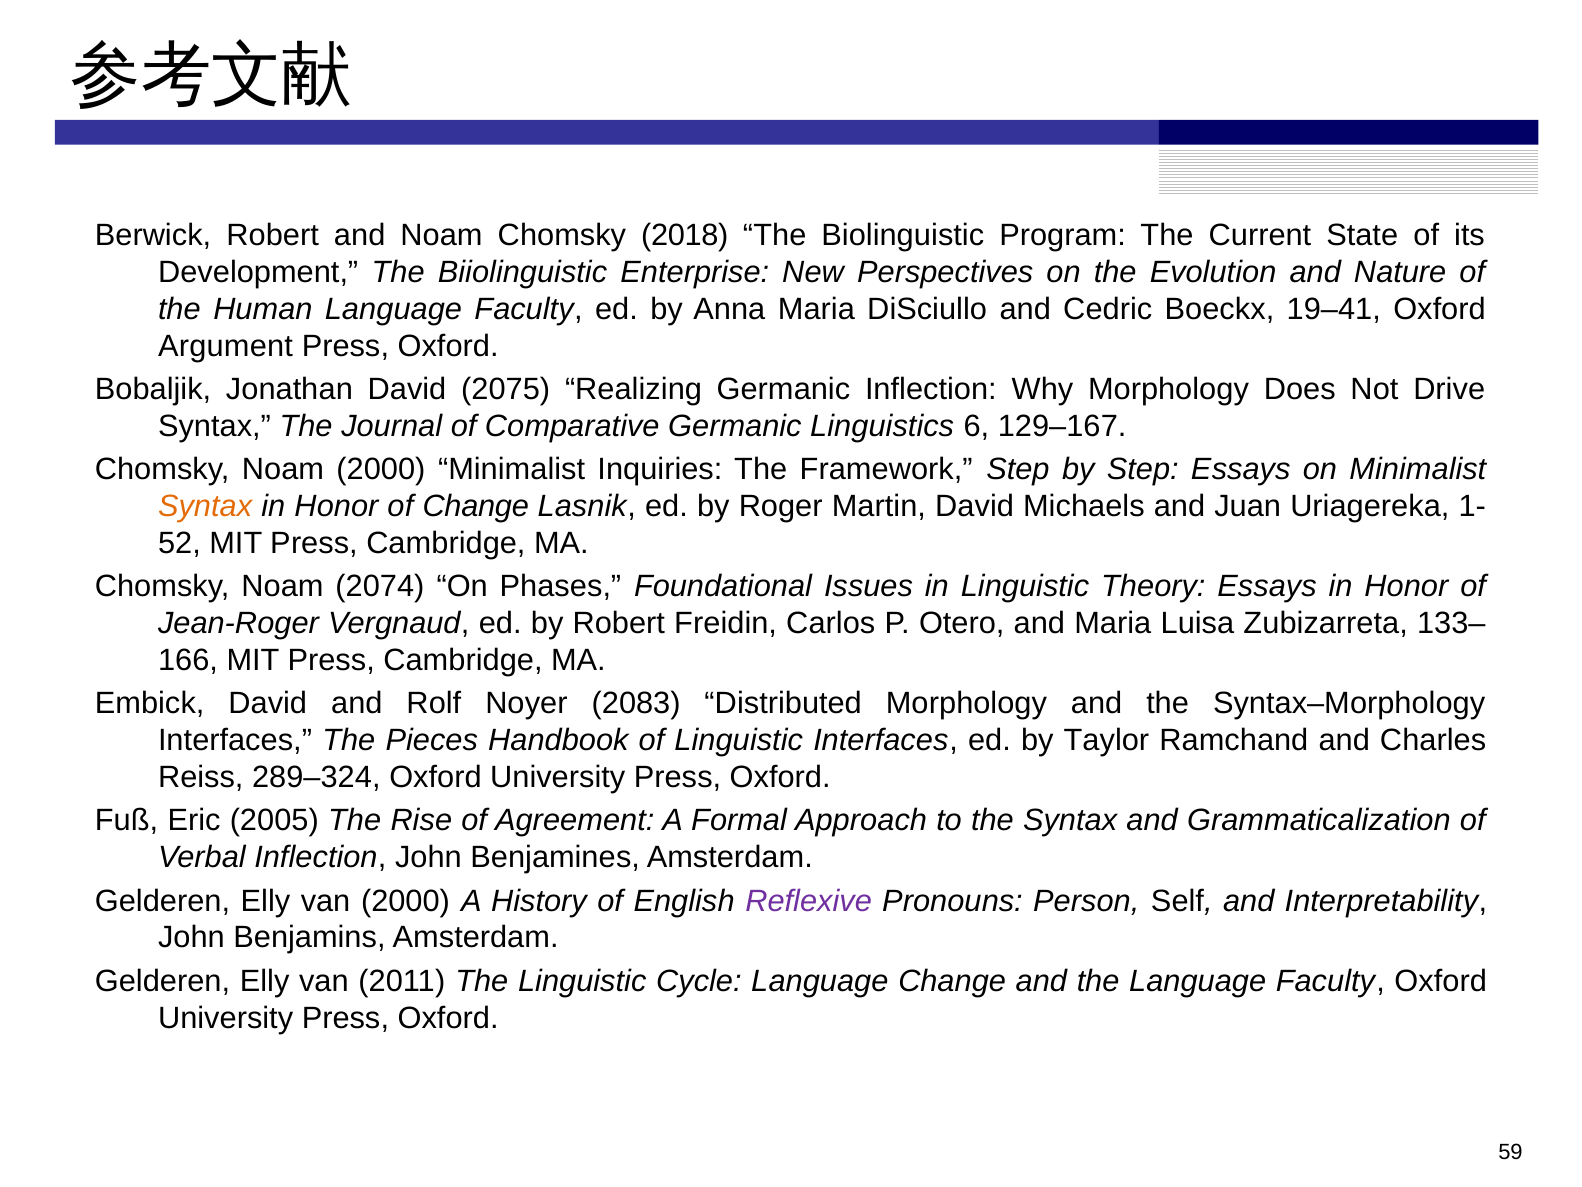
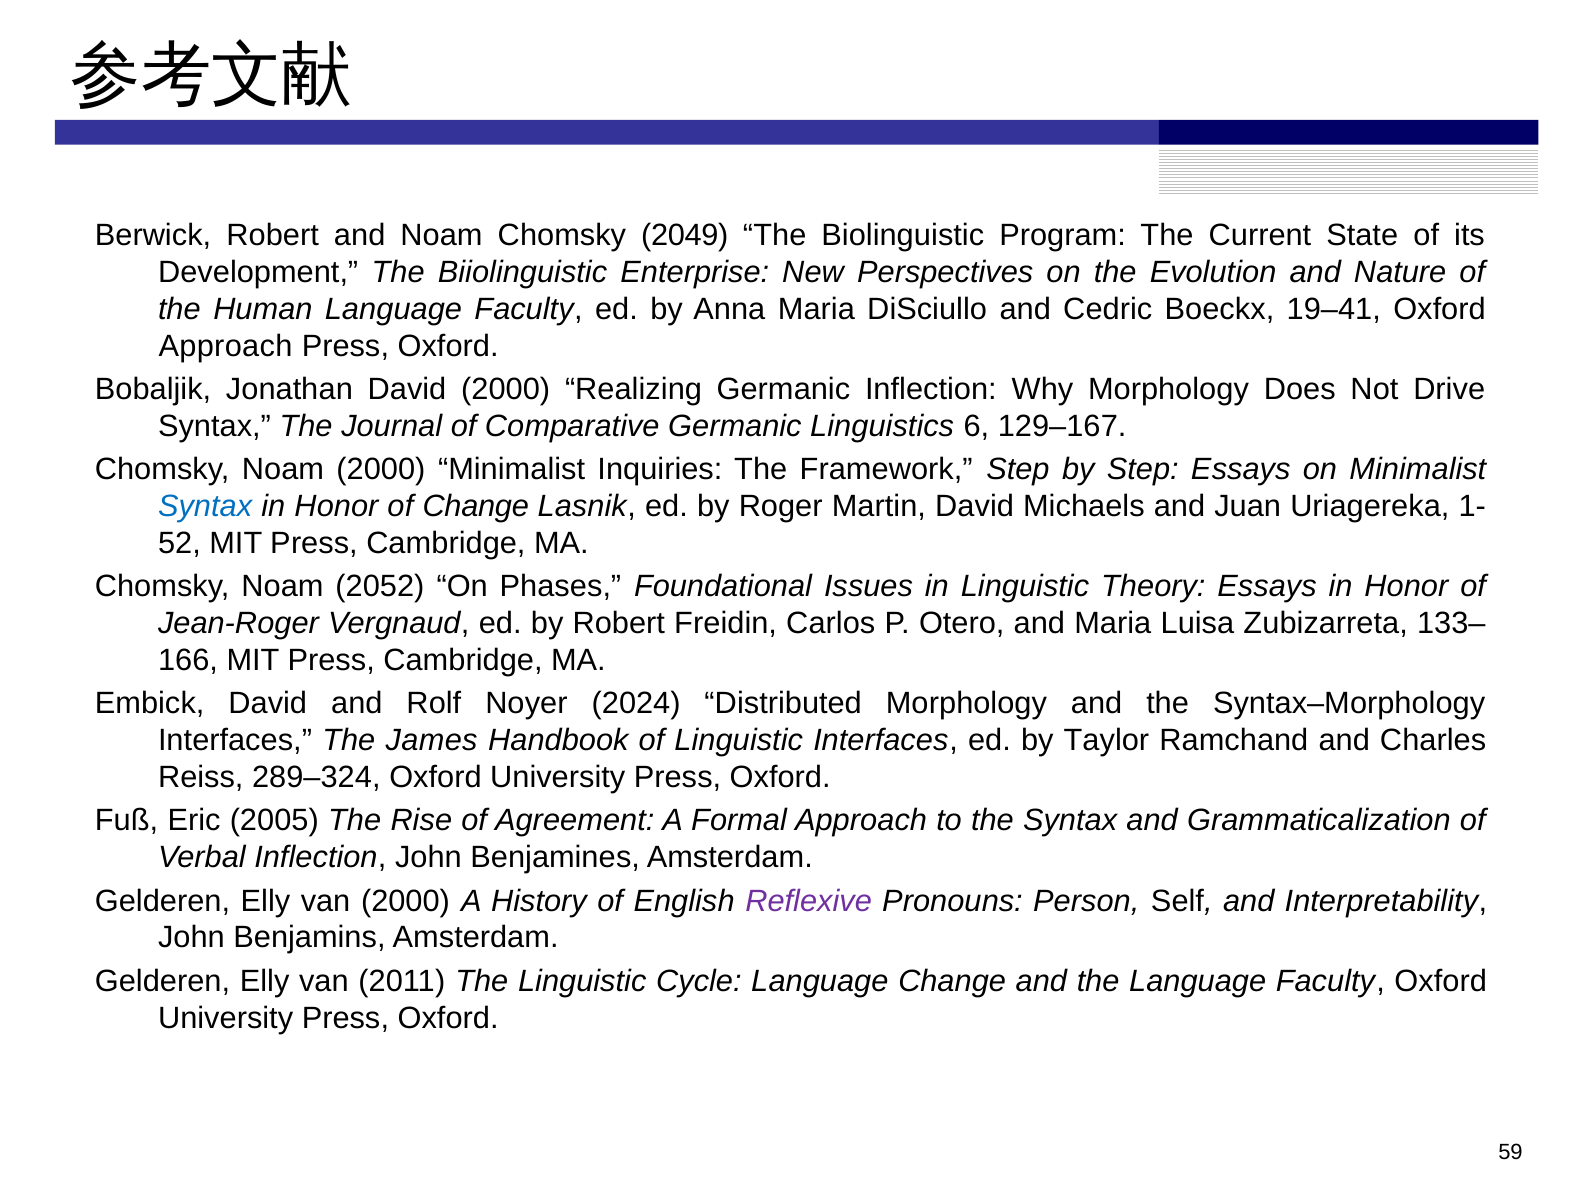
2018: 2018 -> 2049
Argument at (226, 346): Argument -> Approach
David 2075: 2075 -> 2000
Syntax at (205, 506) colour: orange -> blue
2074: 2074 -> 2052
2083: 2083 -> 2024
Pieces: Pieces -> James
